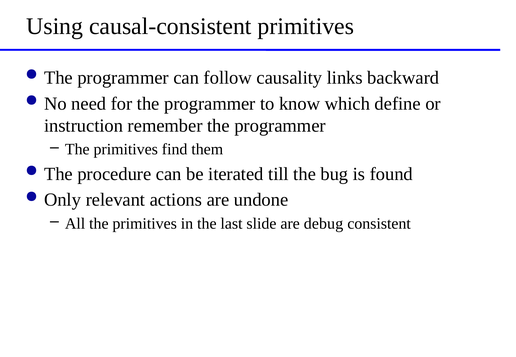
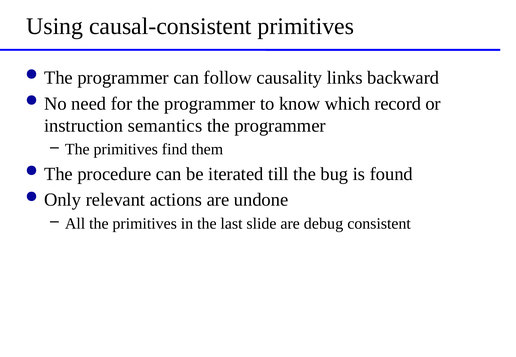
define: define -> record
remember: remember -> semantics
